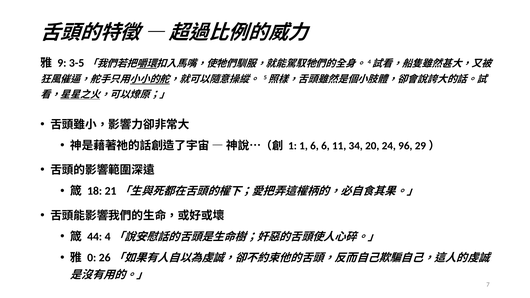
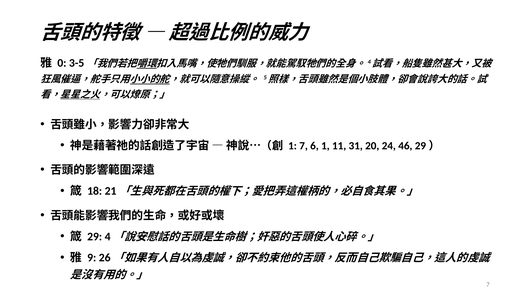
9: 9 -> 0
1 1: 1 -> 7
6 6: 6 -> 1
34: 34 -> 31
96: 96 -> 46
44 at (95, 237): 44 -> 29
0: 0 -> 9
